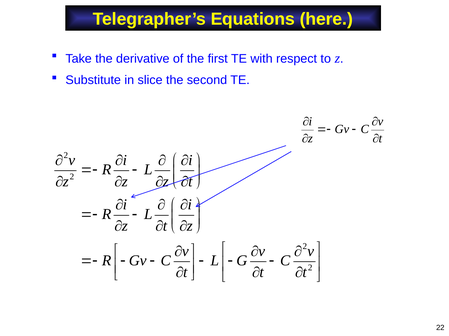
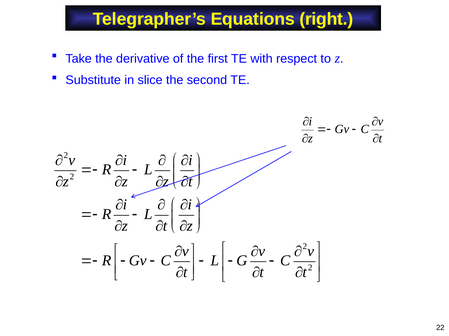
here: here -> right
